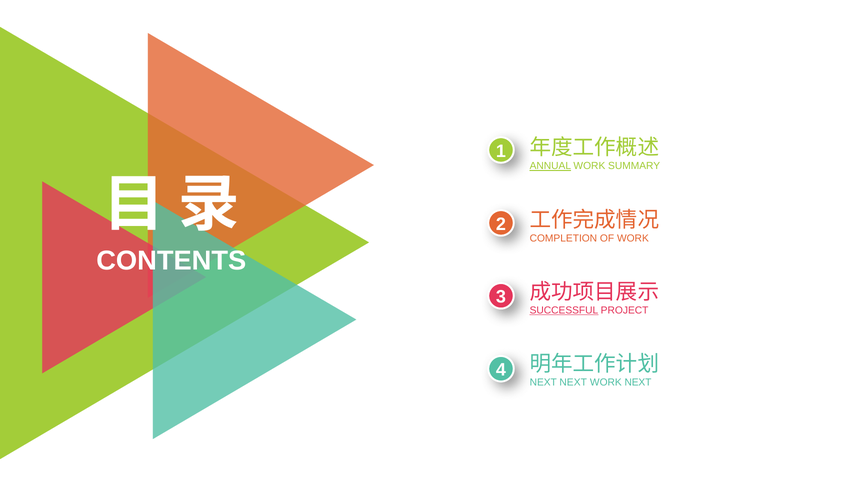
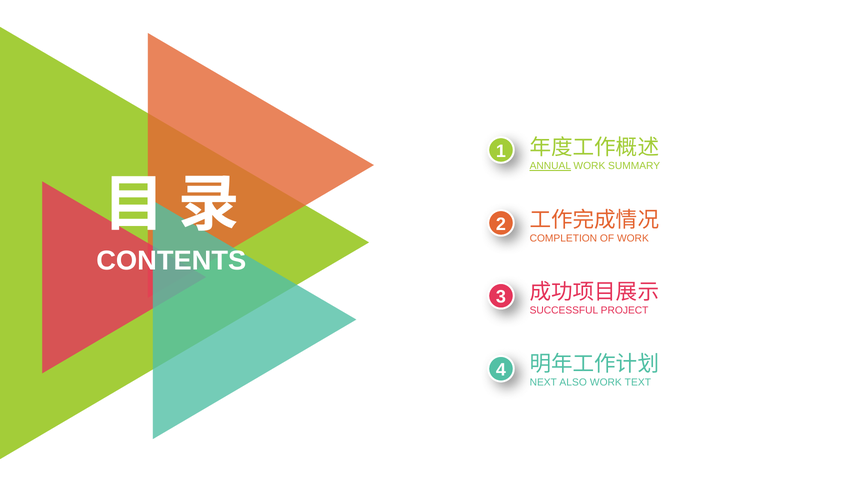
SUCCESSFUL underline: present -> none
NEXT NEXT: NEXT -> ALSO
WORK NEXT: NEXT -> TEXT
